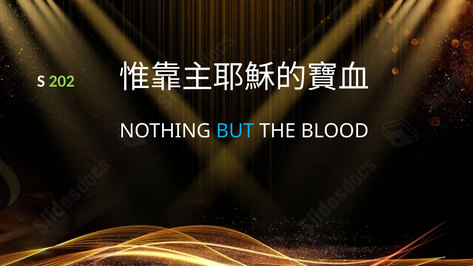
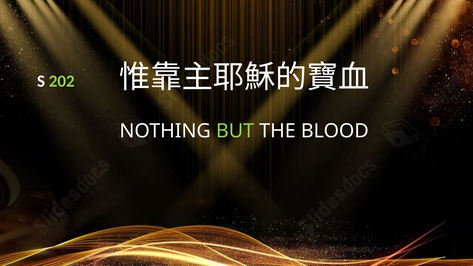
BUT colour: light blue -> light green
